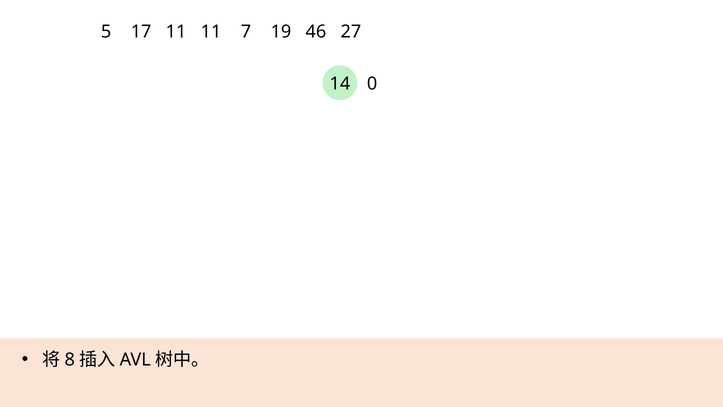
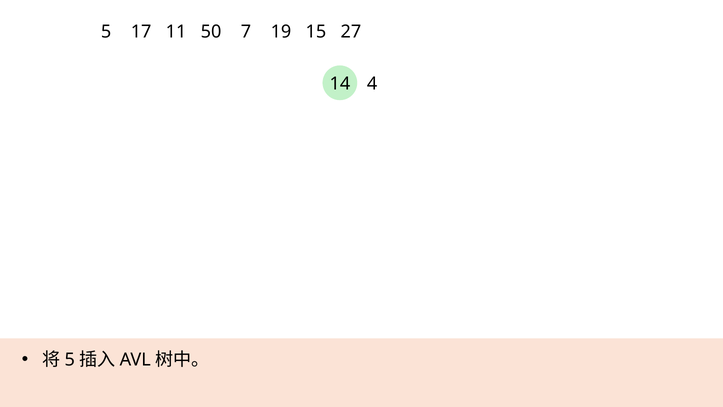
11 11: 11 -> 50
46: 46 -> 15
0: 0 -> 4
8 at (70, 360): 8 -> 5
